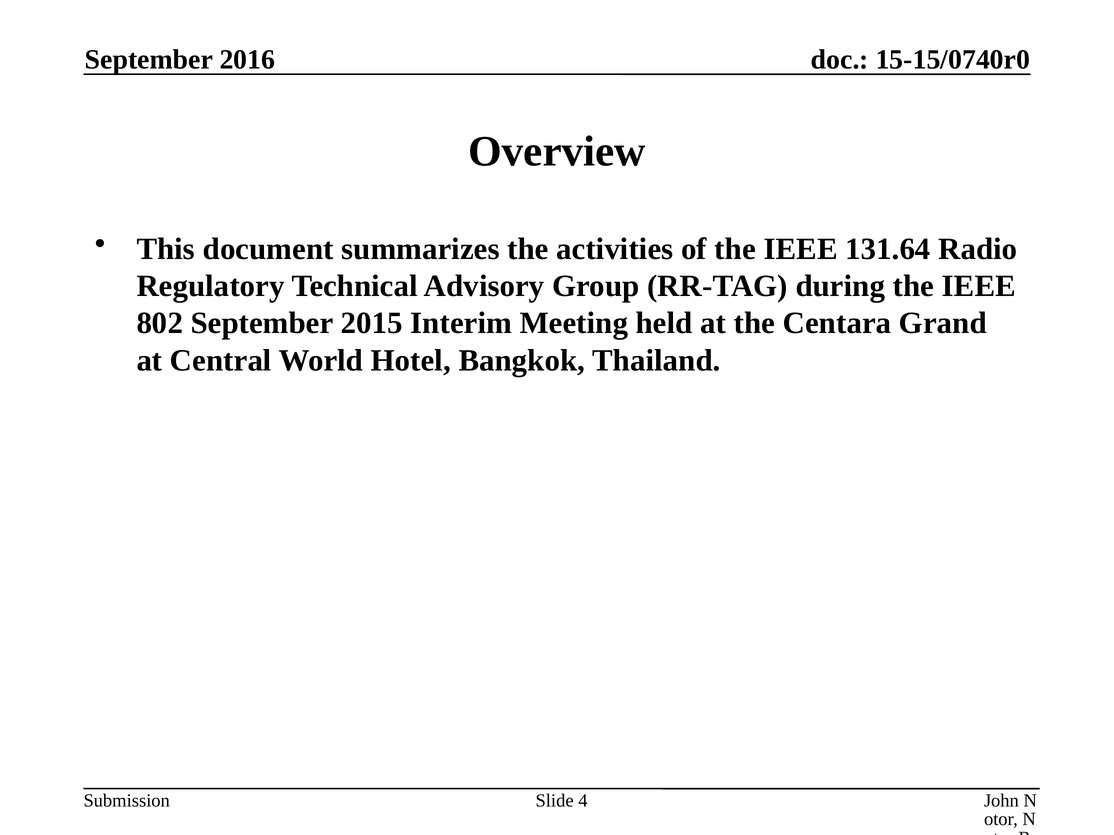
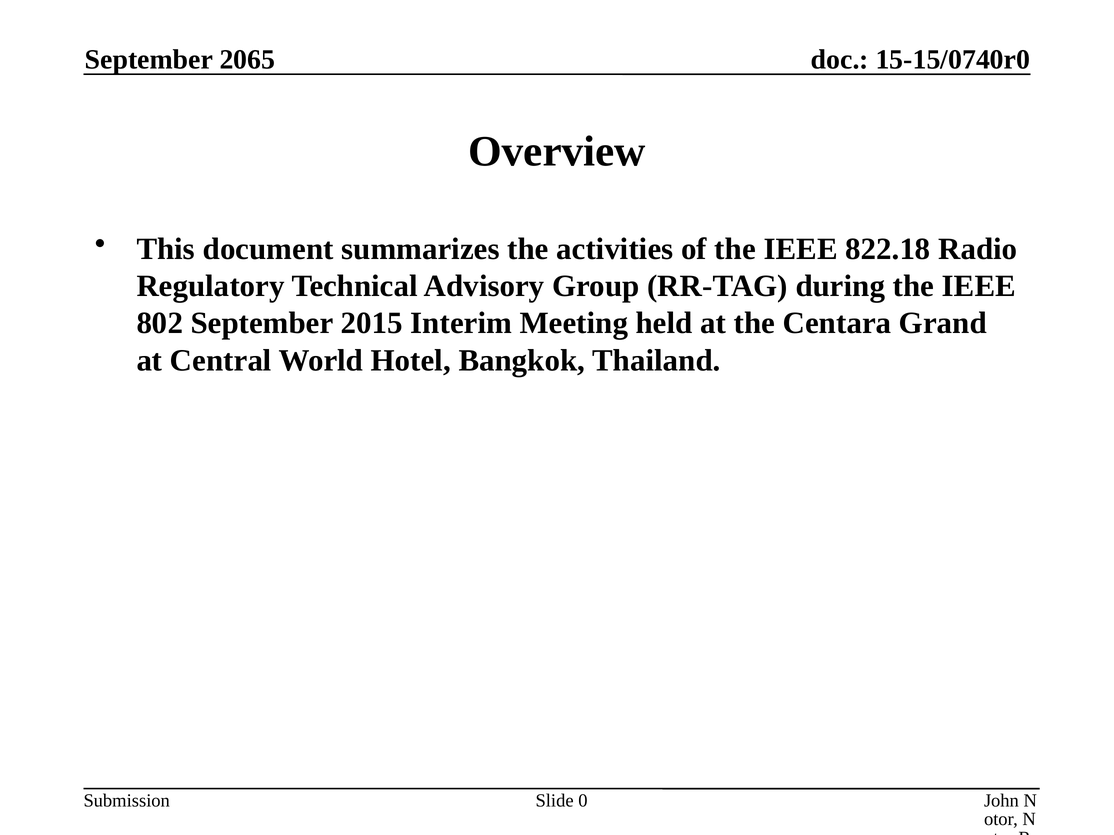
2016: 2016 -> 2065
131.64: 131.64 -> 822.18
4: 4 -> 0
